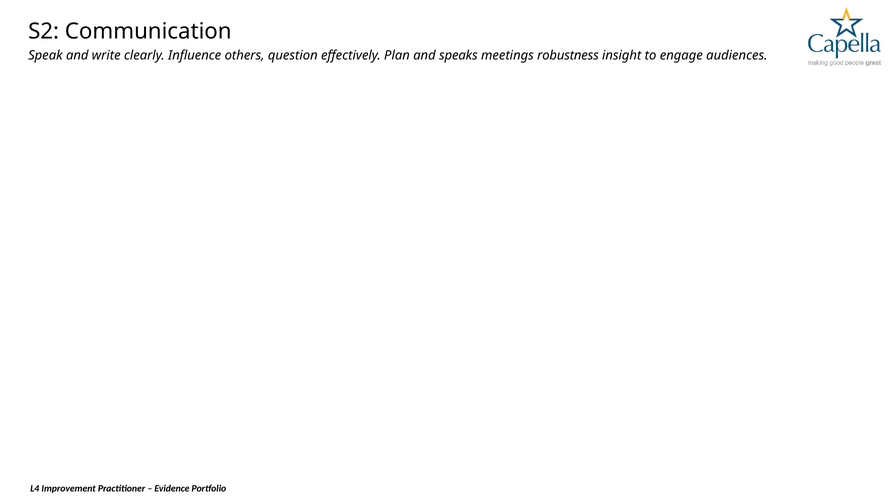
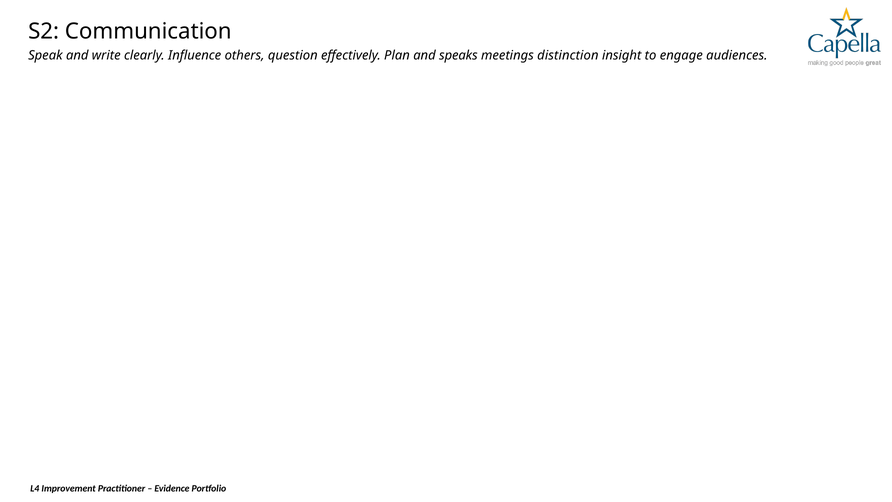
robustness: robustness -> distinction
